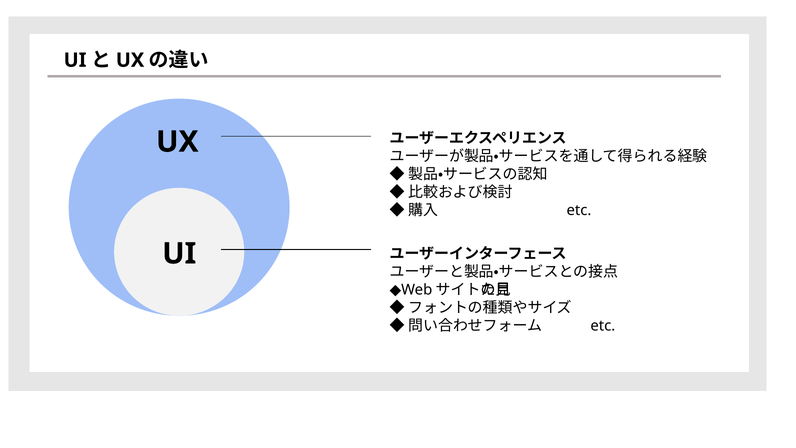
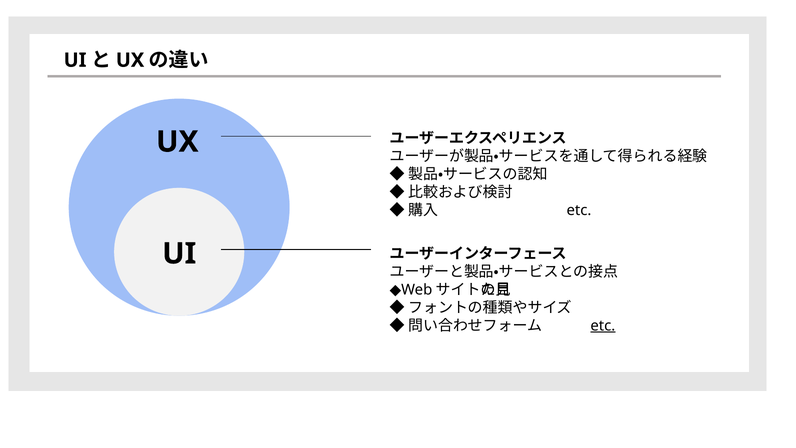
etc at (603, 326) underline: none -> present
